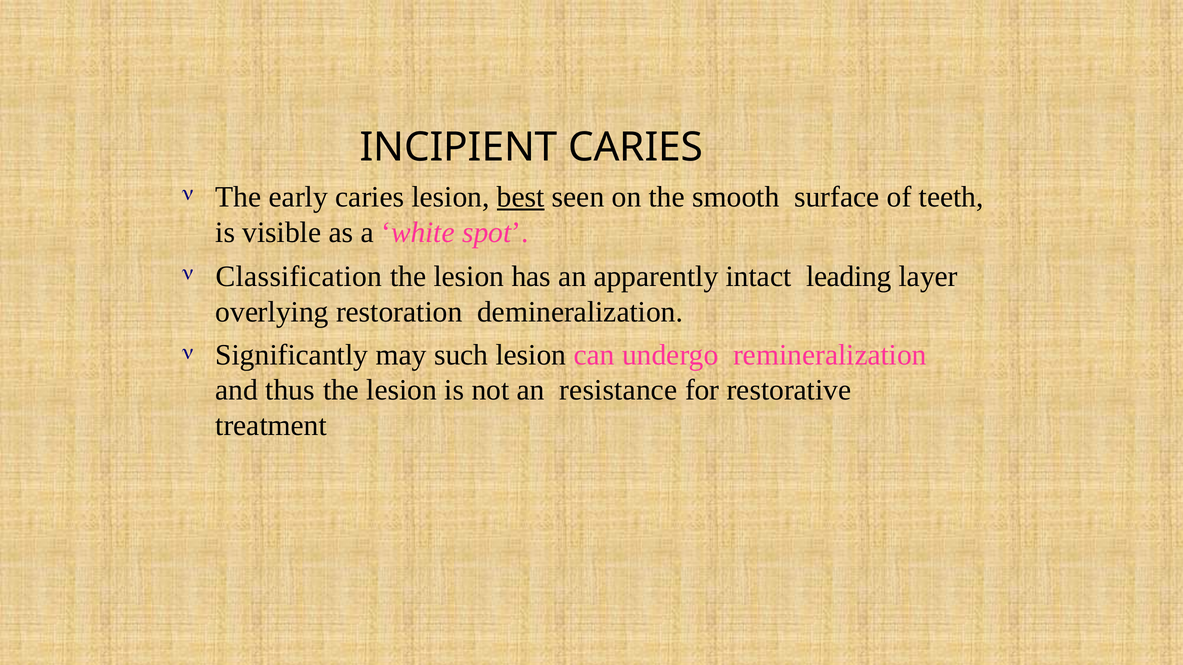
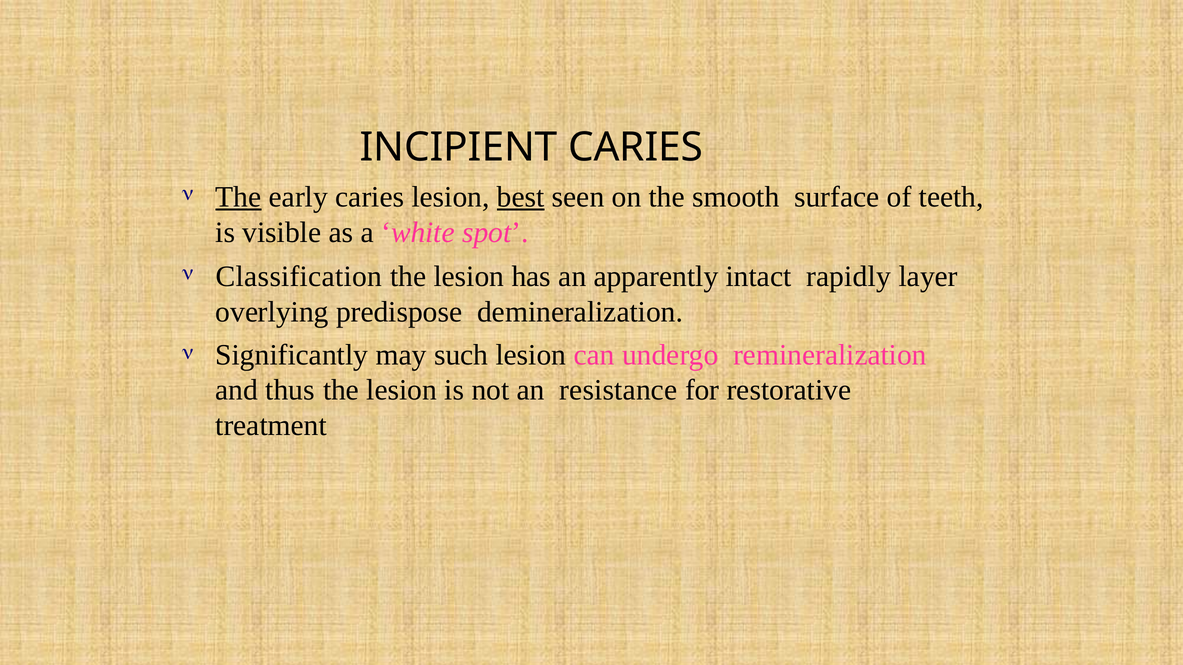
The at (238, 197) underline: none -> present
leading: leading -> rapidly
restoration: restoration -> predispose
